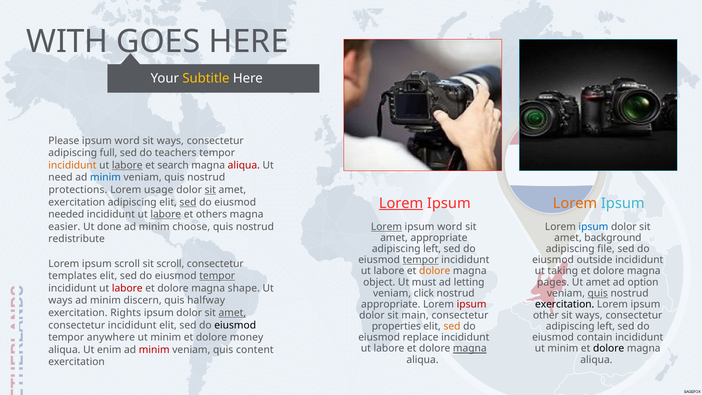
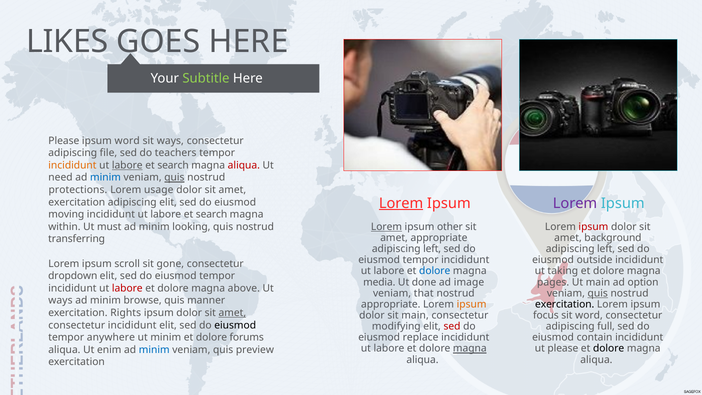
WITH: WITH -> LIKES
Subtitle colour: yellow -> light green
full: full -> file
quis at (174, 178) underline: none -> present
sit at (210, 190) underline: present -> none
Lorem at (575, 203) colour: orange -> purple
sed at (188, 202) underline: present -> none
needed: needed -> moving
labore at (166, 214) underline: present -> none
others at (211, 214): others -> search
easier: easier -> within
done: done -> must
choose: choose -> looking
word at (450, 227): word -> other
ipsum at (593, 227) colour: blue -> red
redistribute: redistribute -> transferring
file at (606, 249): file -> left
tempor at (421, 260) underline: present -> none
sit scroll: scroll -> gone
dolore at (435, 271) colour: orange -> blue
templates: templates -> dropdown
tempor at (217, 276) underline: present -> none
object: object -> media
must: must -> done
letting: letting -> image
Ut amet: amet -> main
shape: shape -> above
click: click -> that
discern: discern -> browse
halfway: halfway -> manner
ipsum at (472, 304) colour: red -> orange
other: other -> focus
ways at (589, 315): ways -> word
properties: properties -> modifying
sed at (452, 326) colour: orange -> red
left at (606, 326): left -> full
money: money -> forums
minim at (563, 349): minim -> please
minim at (154, 350) colour: red -> blue
content: content -> preview
